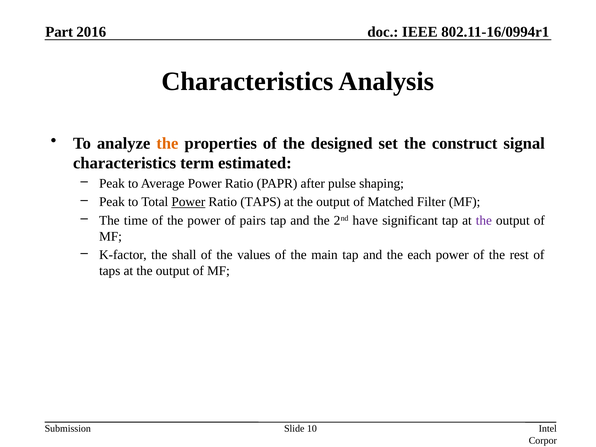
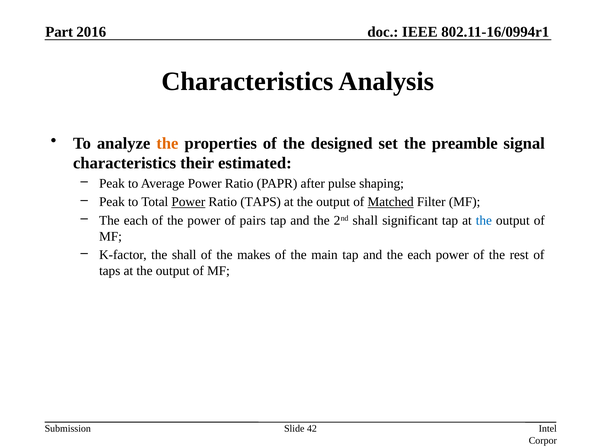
construct: construct -> preamble
term: term -> their
Matched underline: none -> present
time at (136, 220): time -> each
2nd have: have -> shall
the at (484, 220) colour: purple -> blue
values: values -> makes
10: 10 -> 42
